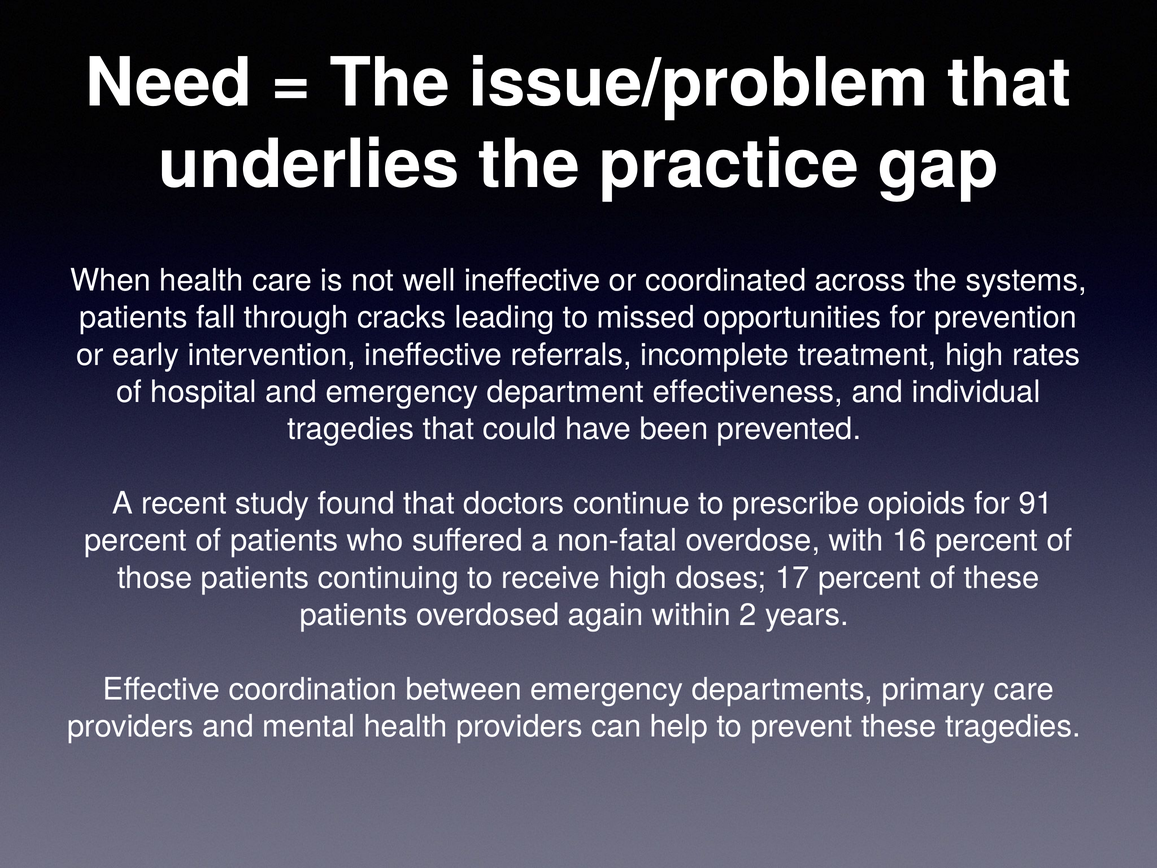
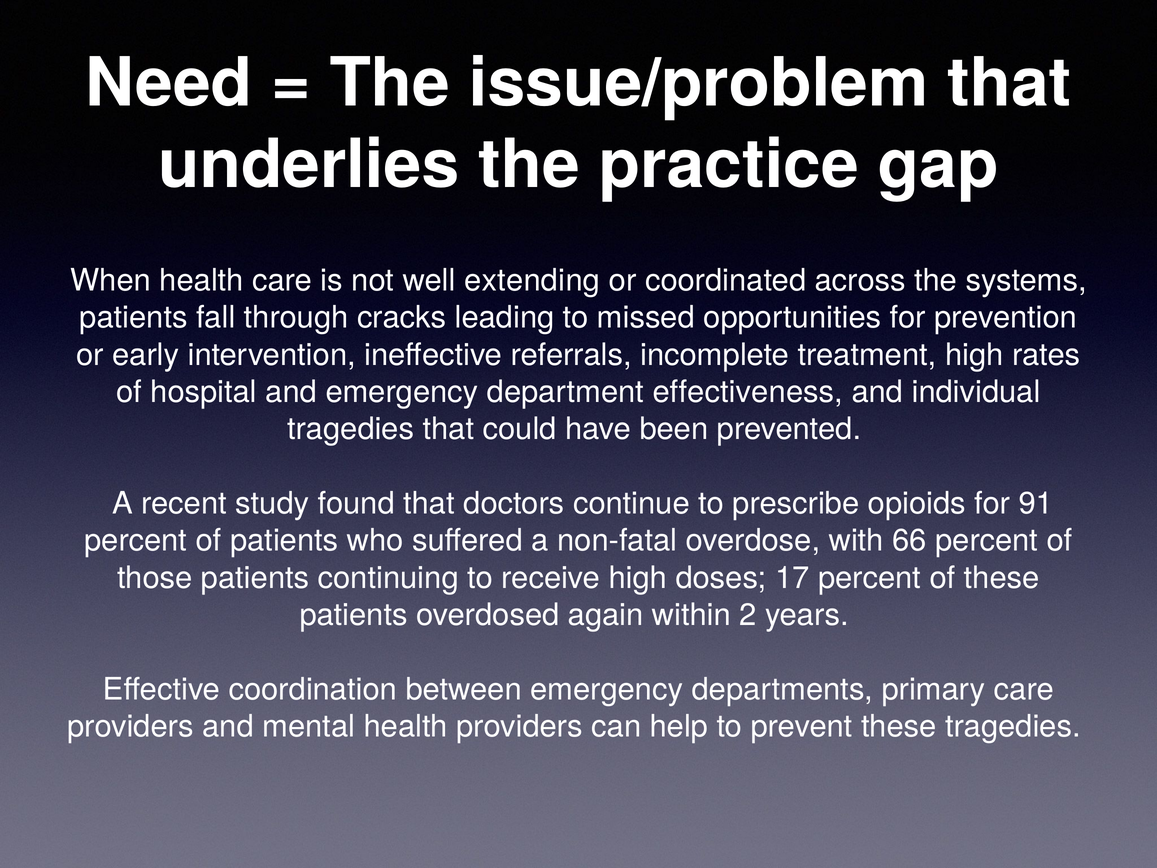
well ineffective: ineffective -> extending
16: 16 -> 66
